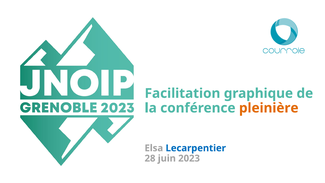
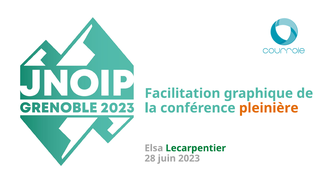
Lecarpentier colour: blue -> green
